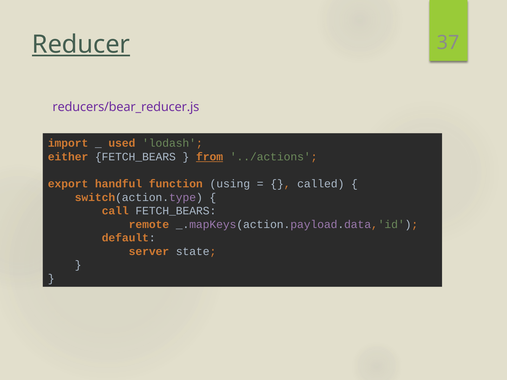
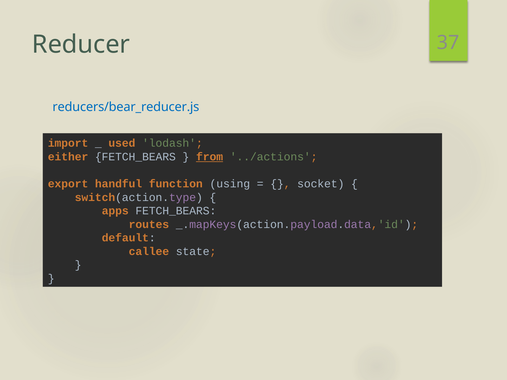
Reducer underline: present -> none
reducers/bear_reducer.js colour: purple -> blue
called: called -> socket
call: call -> apps
remote: remote -> routes
server: server -> callee
